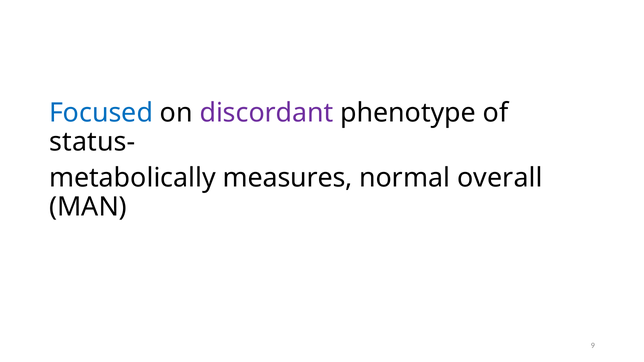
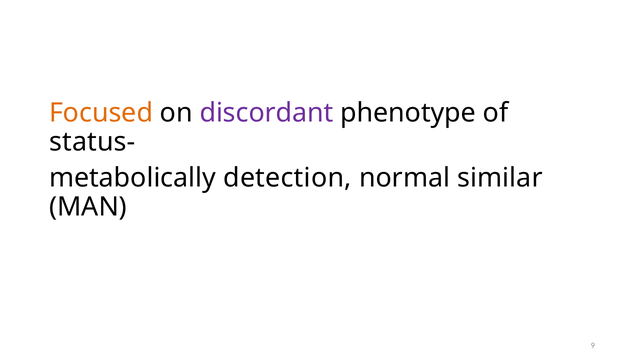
Focused colour: blue -> orange
measures: measures -> detection
overall: overall -> similar
